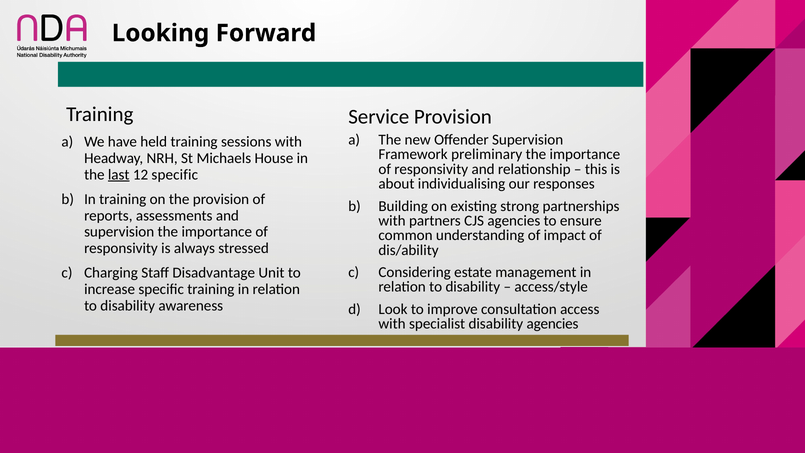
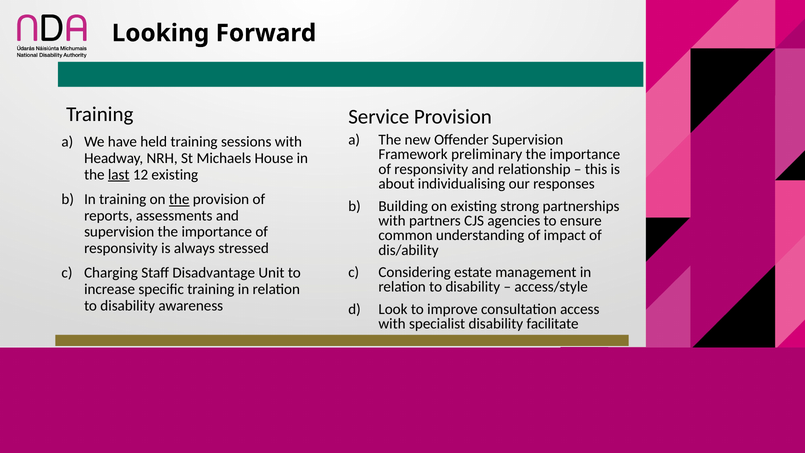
12 specific: specific -> existing
the at (179, 199) underline: none -> present
disability agencies: agencies -> facilitate
